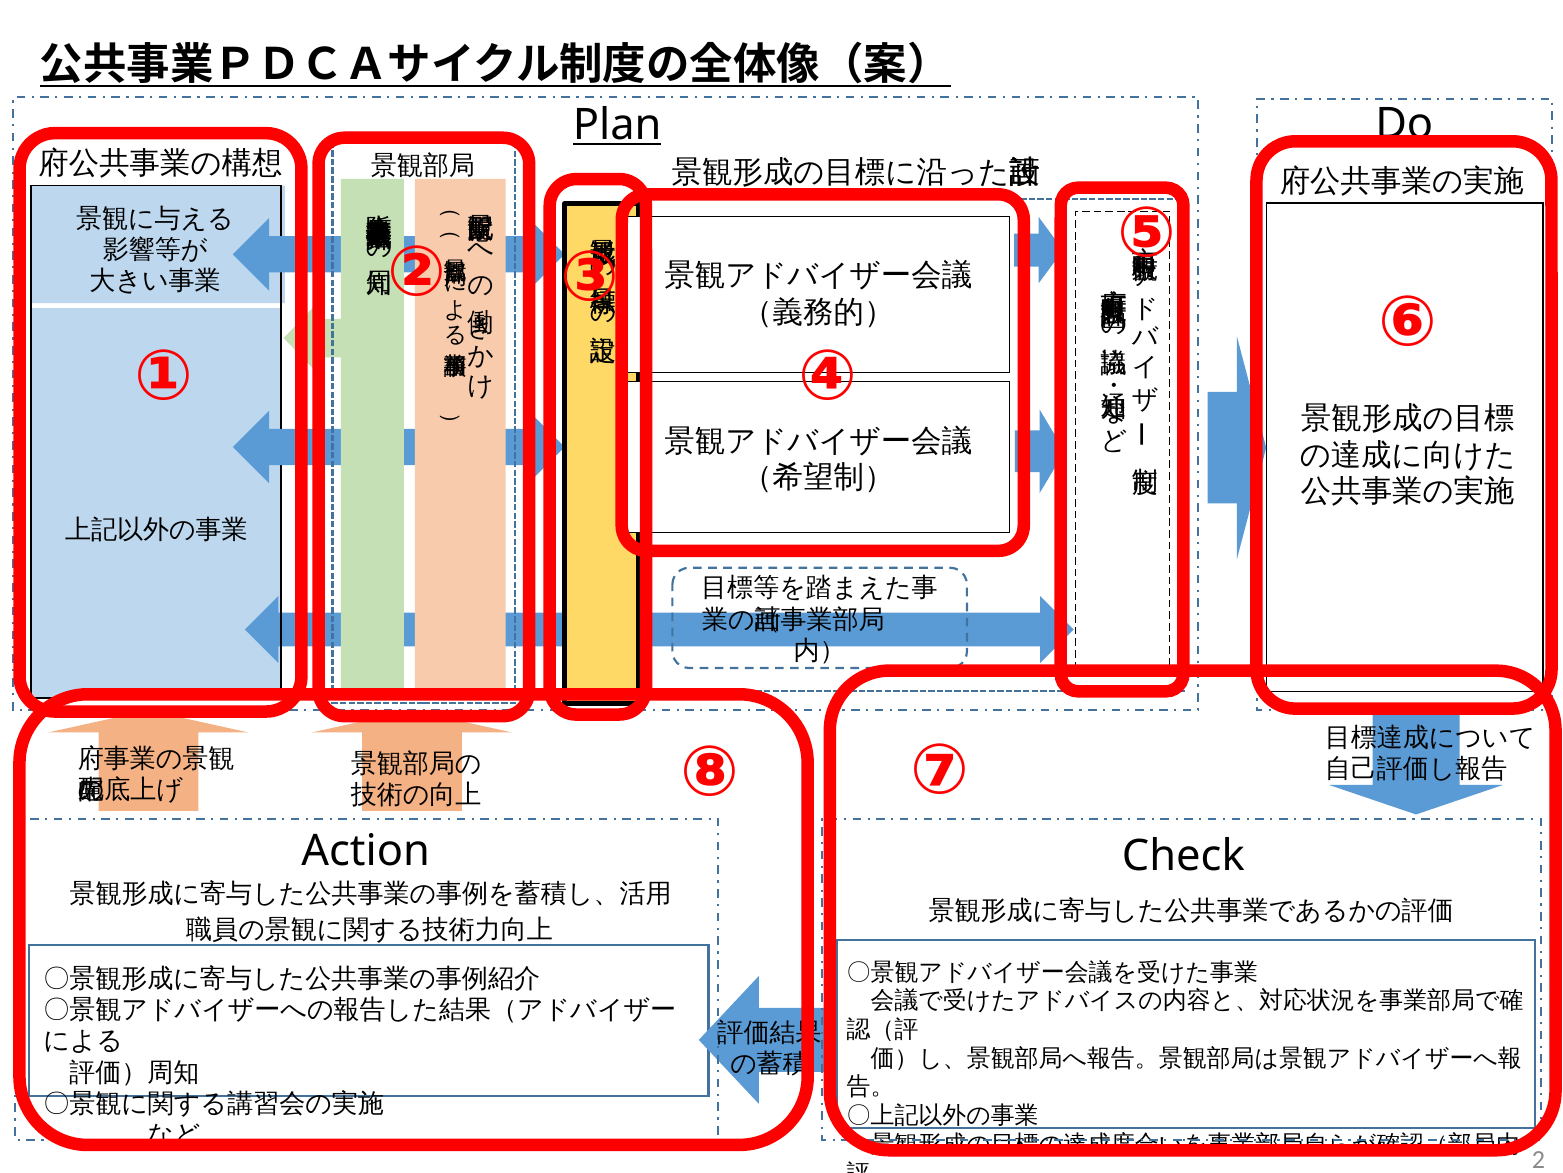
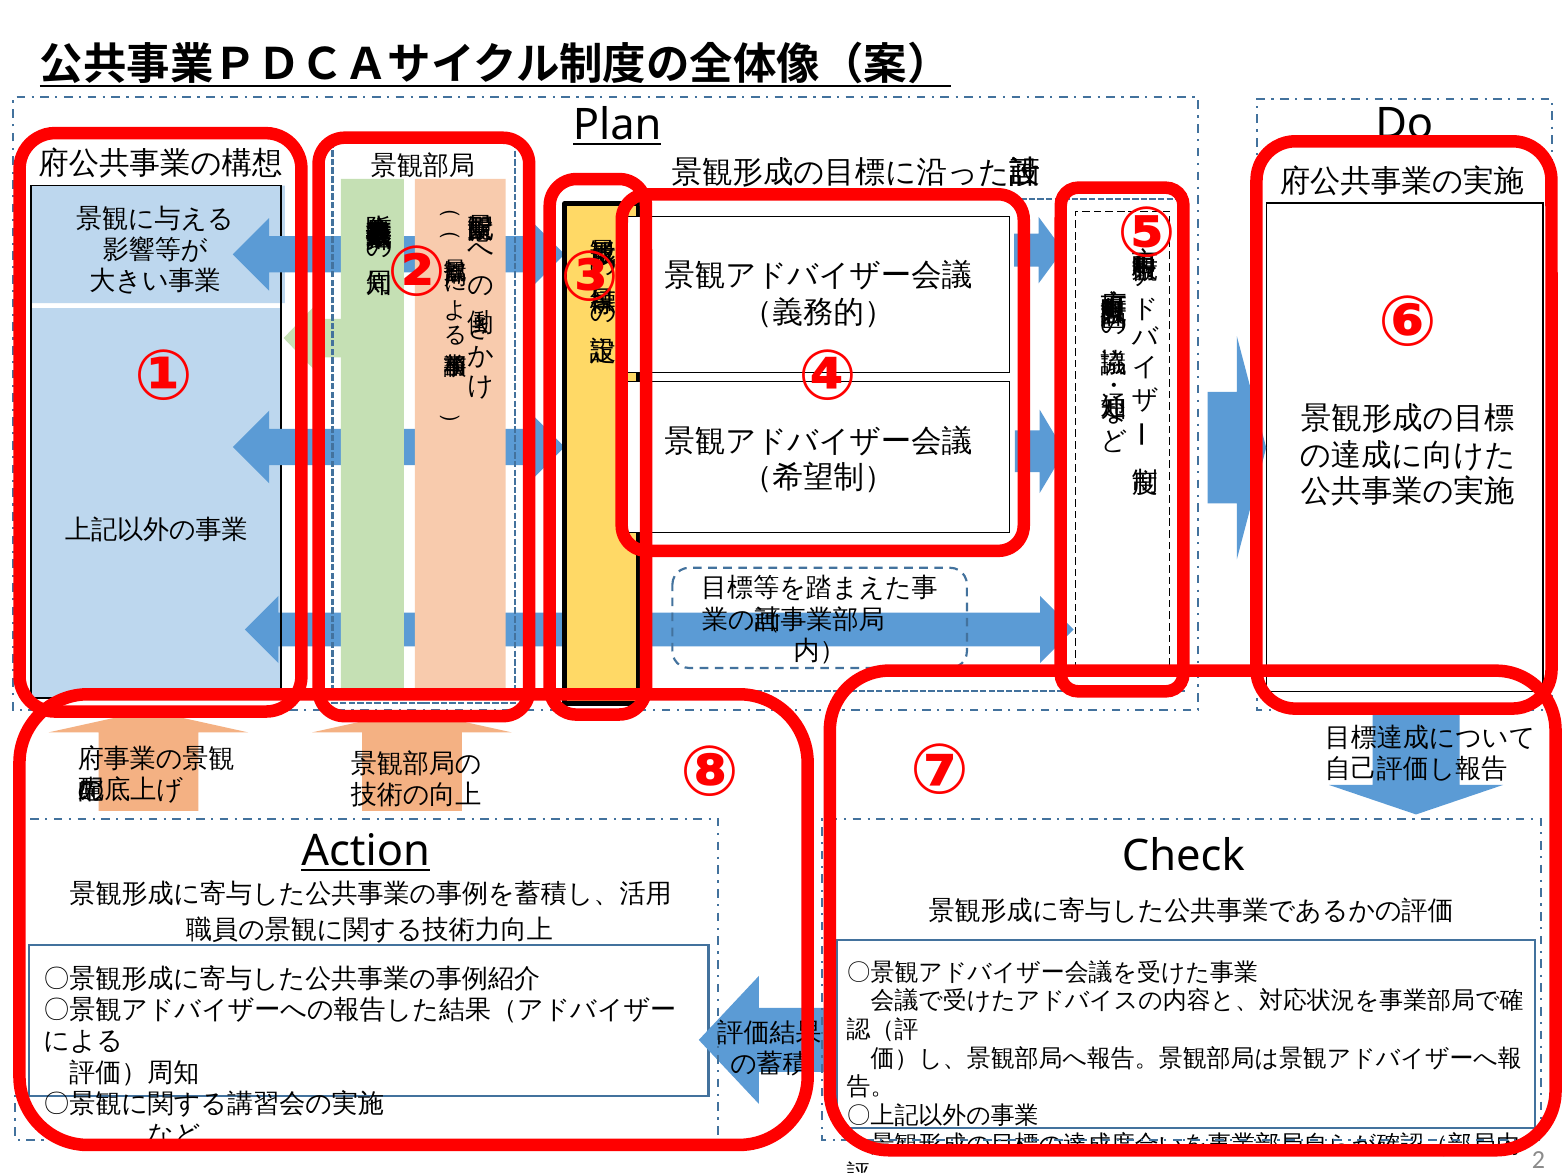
Action underline: none -> present
